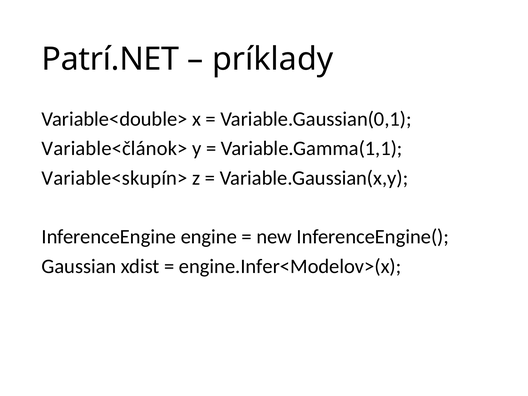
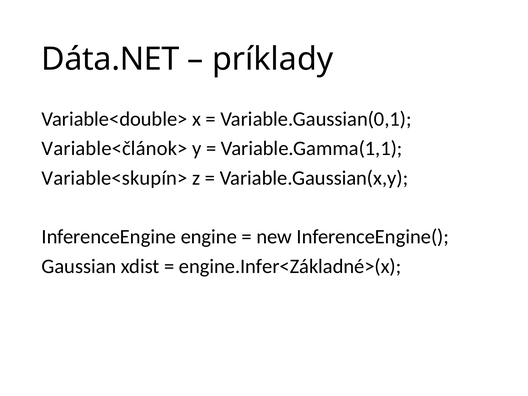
Patrí.NET: Patrí.NET -> Dáta.NET
engine.Infer<Modelov>(x: engine.Infer<Modelov>(x -> engine.Infer<Základné>(x
